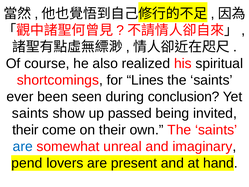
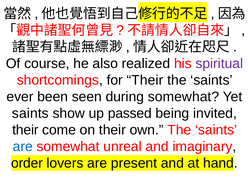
spiritual colour: black -> purple
for Lines: Lines -> Their
during conclusion: conclusion -> somewhat
pend: pend -> order
